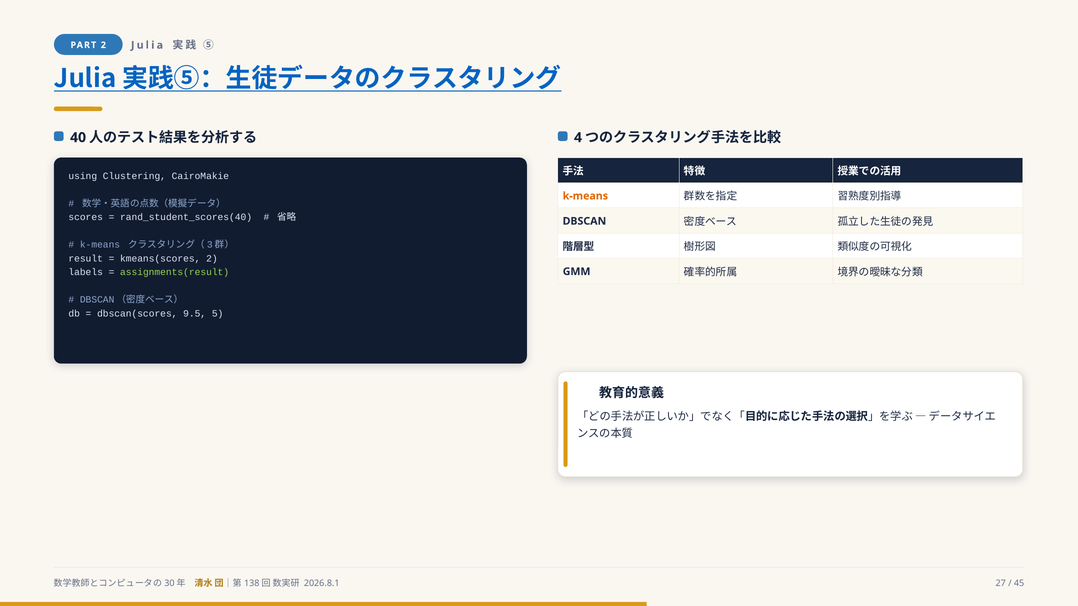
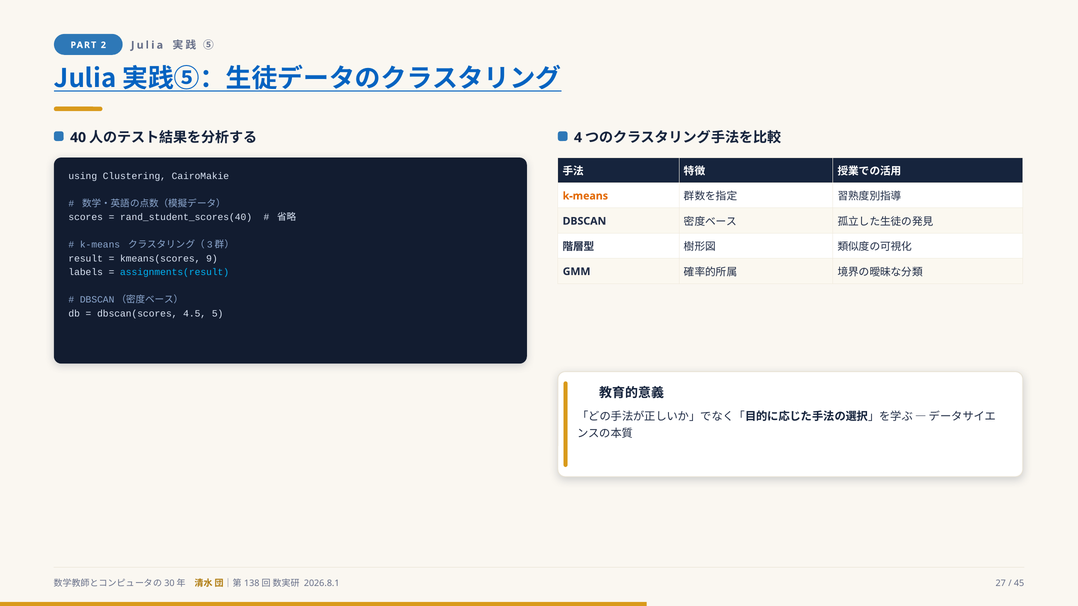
kmeans(scores 2: 2 -> 9
assignments(result colour: light green -> light blue
9.5: 9.5 -> 4.5
